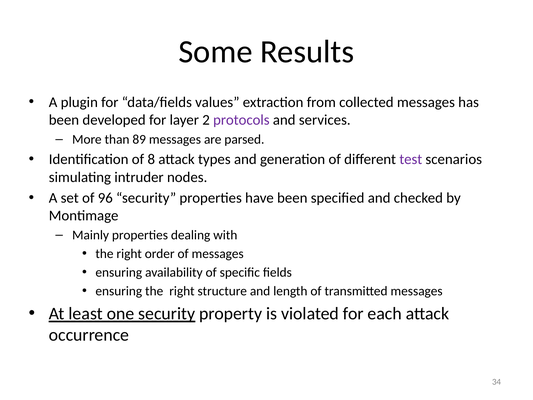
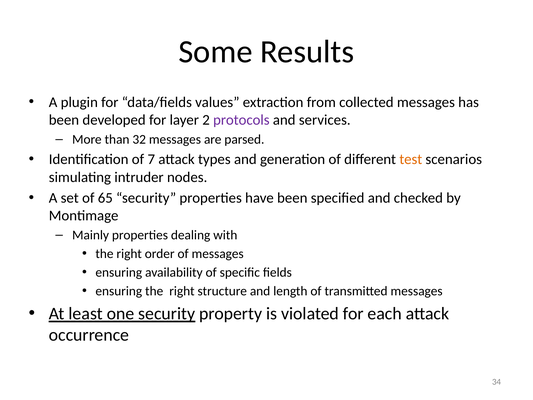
89: 89 -> 32
8: 8 -> 7
test colour: purple -> orange
96: 96 -> 65
